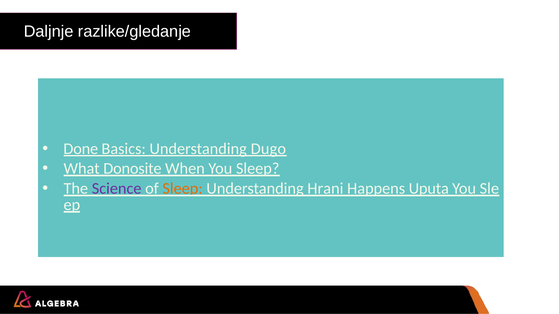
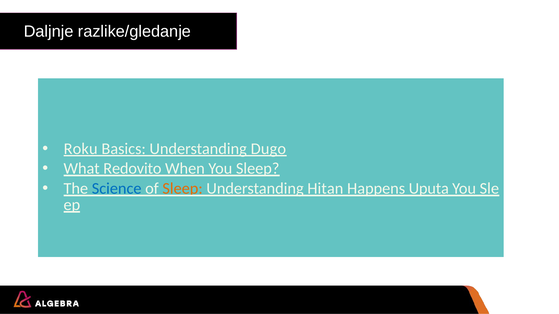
Done: Done -> Roku
Donosite: Donosite -> Redovito
Science colour: purple -> blue
Hrani: Hrani -> Hitan
